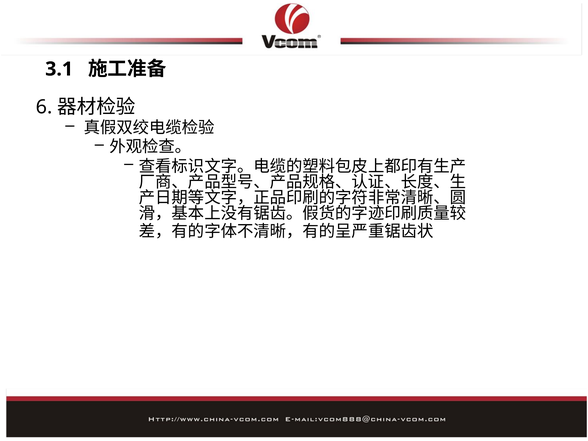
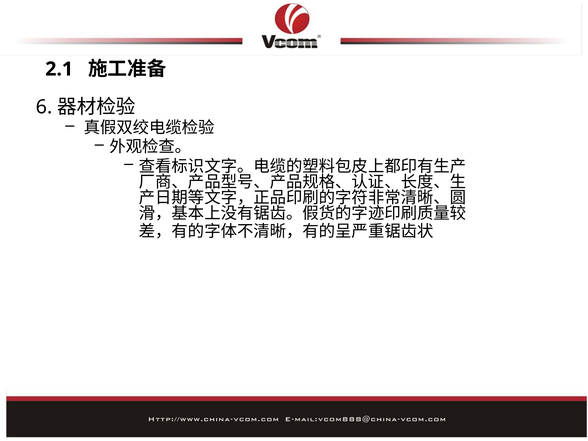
3.1: 3.1 -> 2.1
